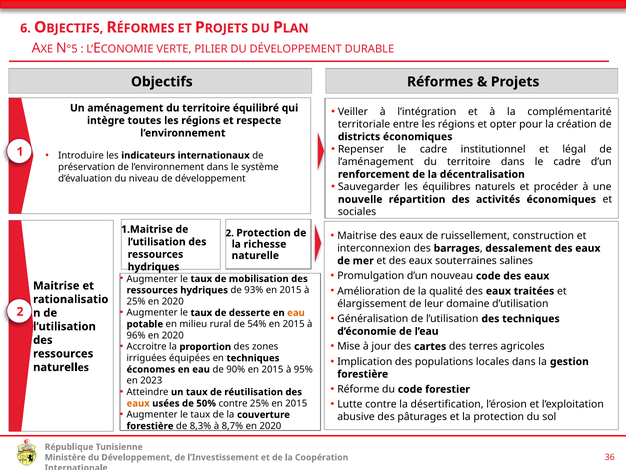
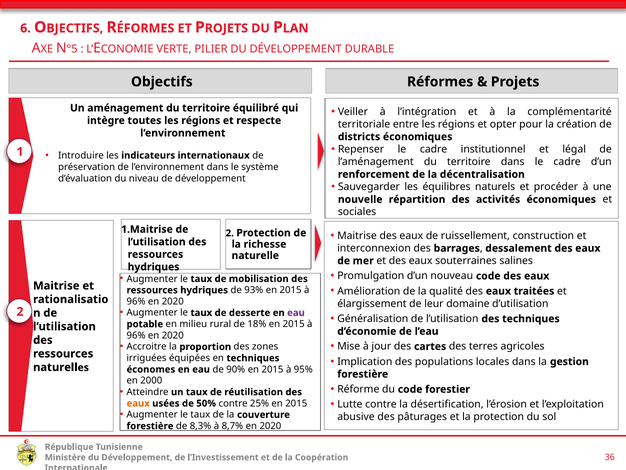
25% at (136, 301): 25% -> 96%
eau at (296, 312) colour: orange -> purple
54%: 54% -> 18%
2023: 2023 -> 2000
